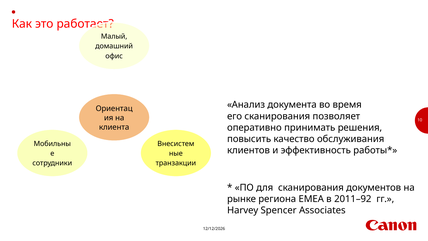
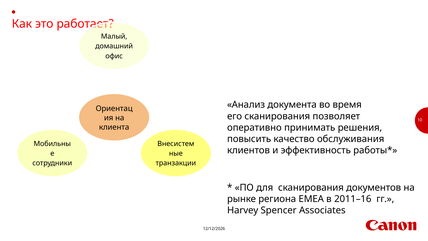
2011–92: 2011–92 -> 2011–16
